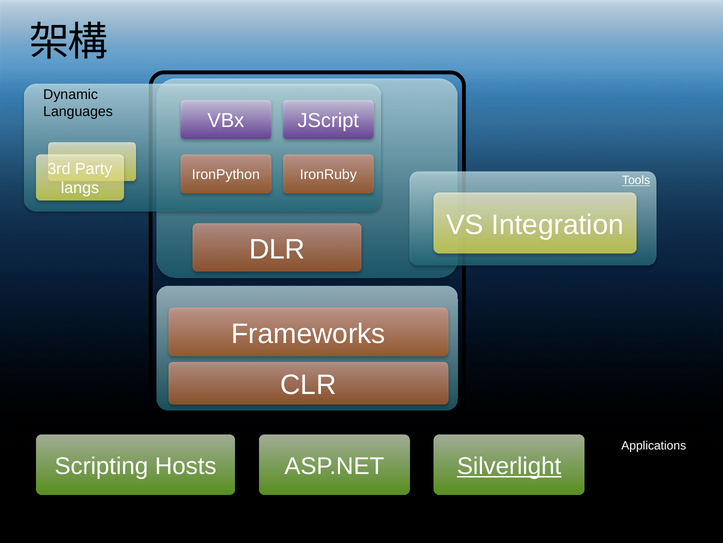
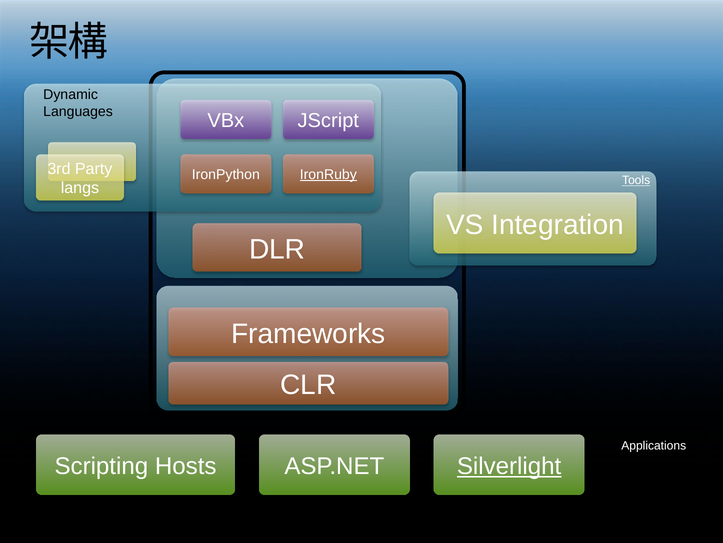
IronRuby underline: none -> present
